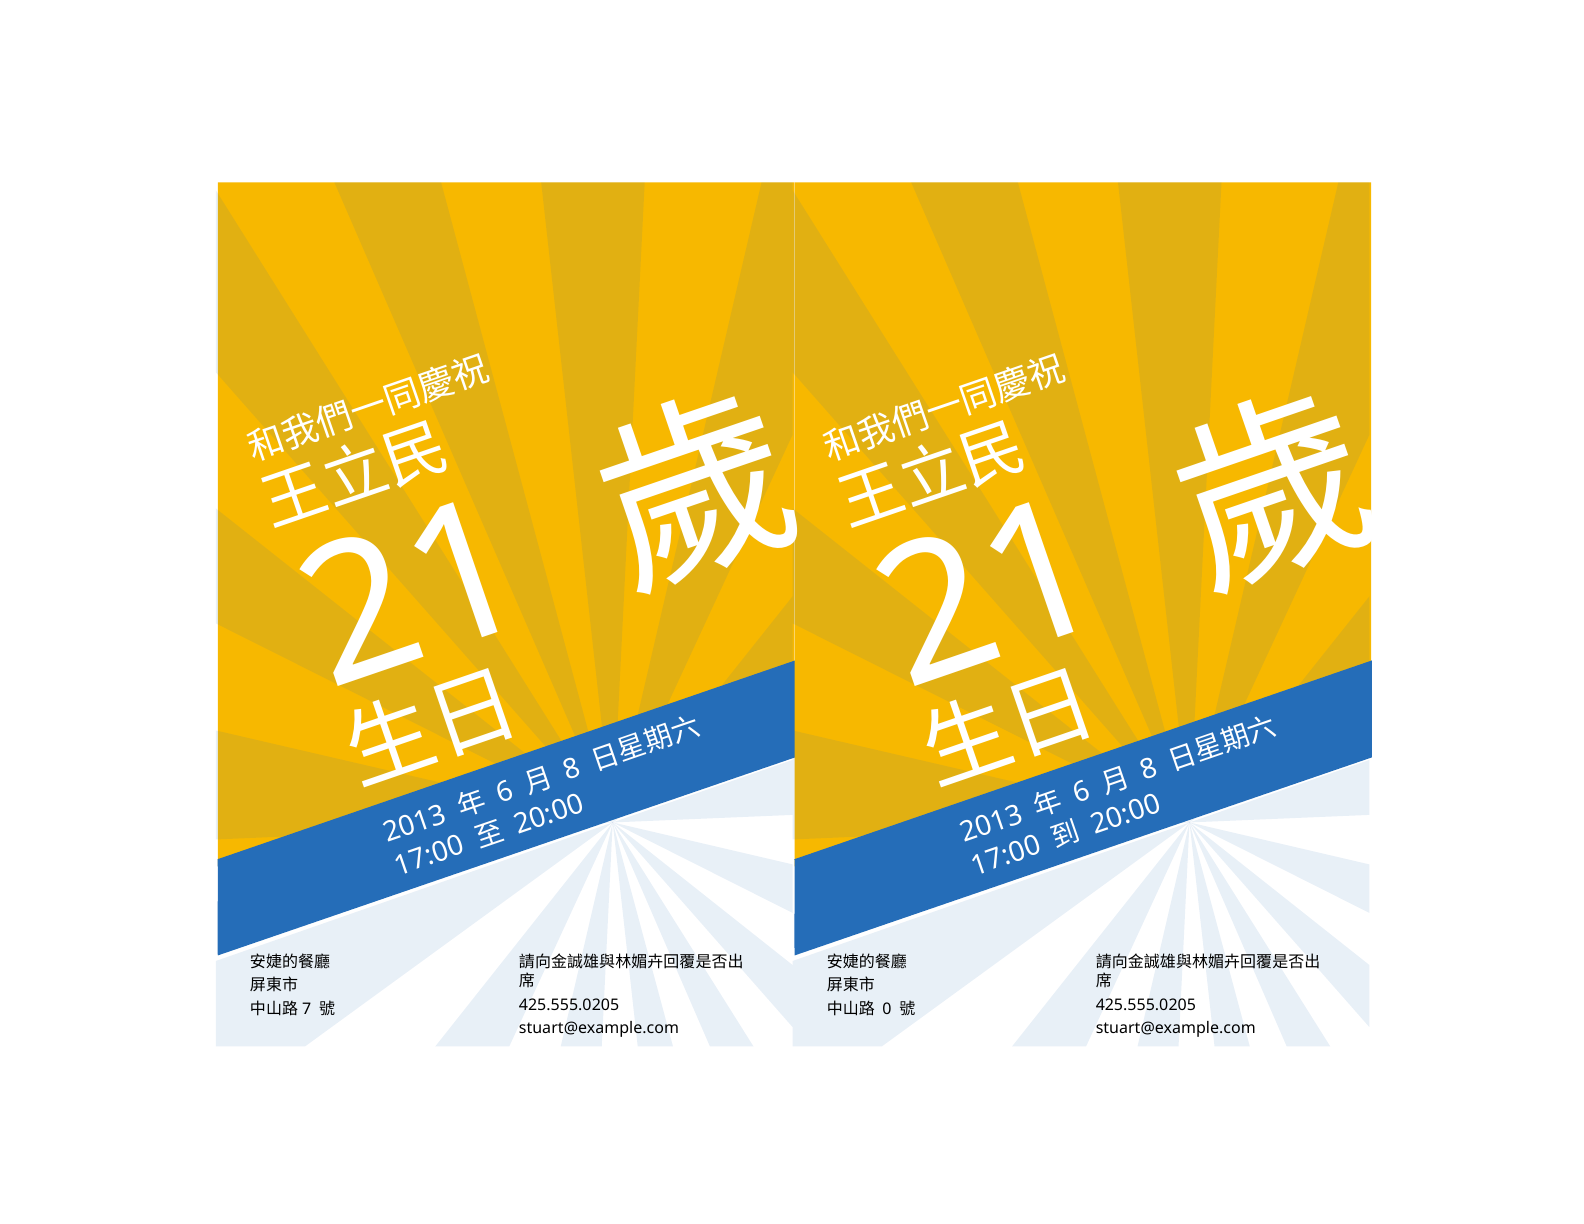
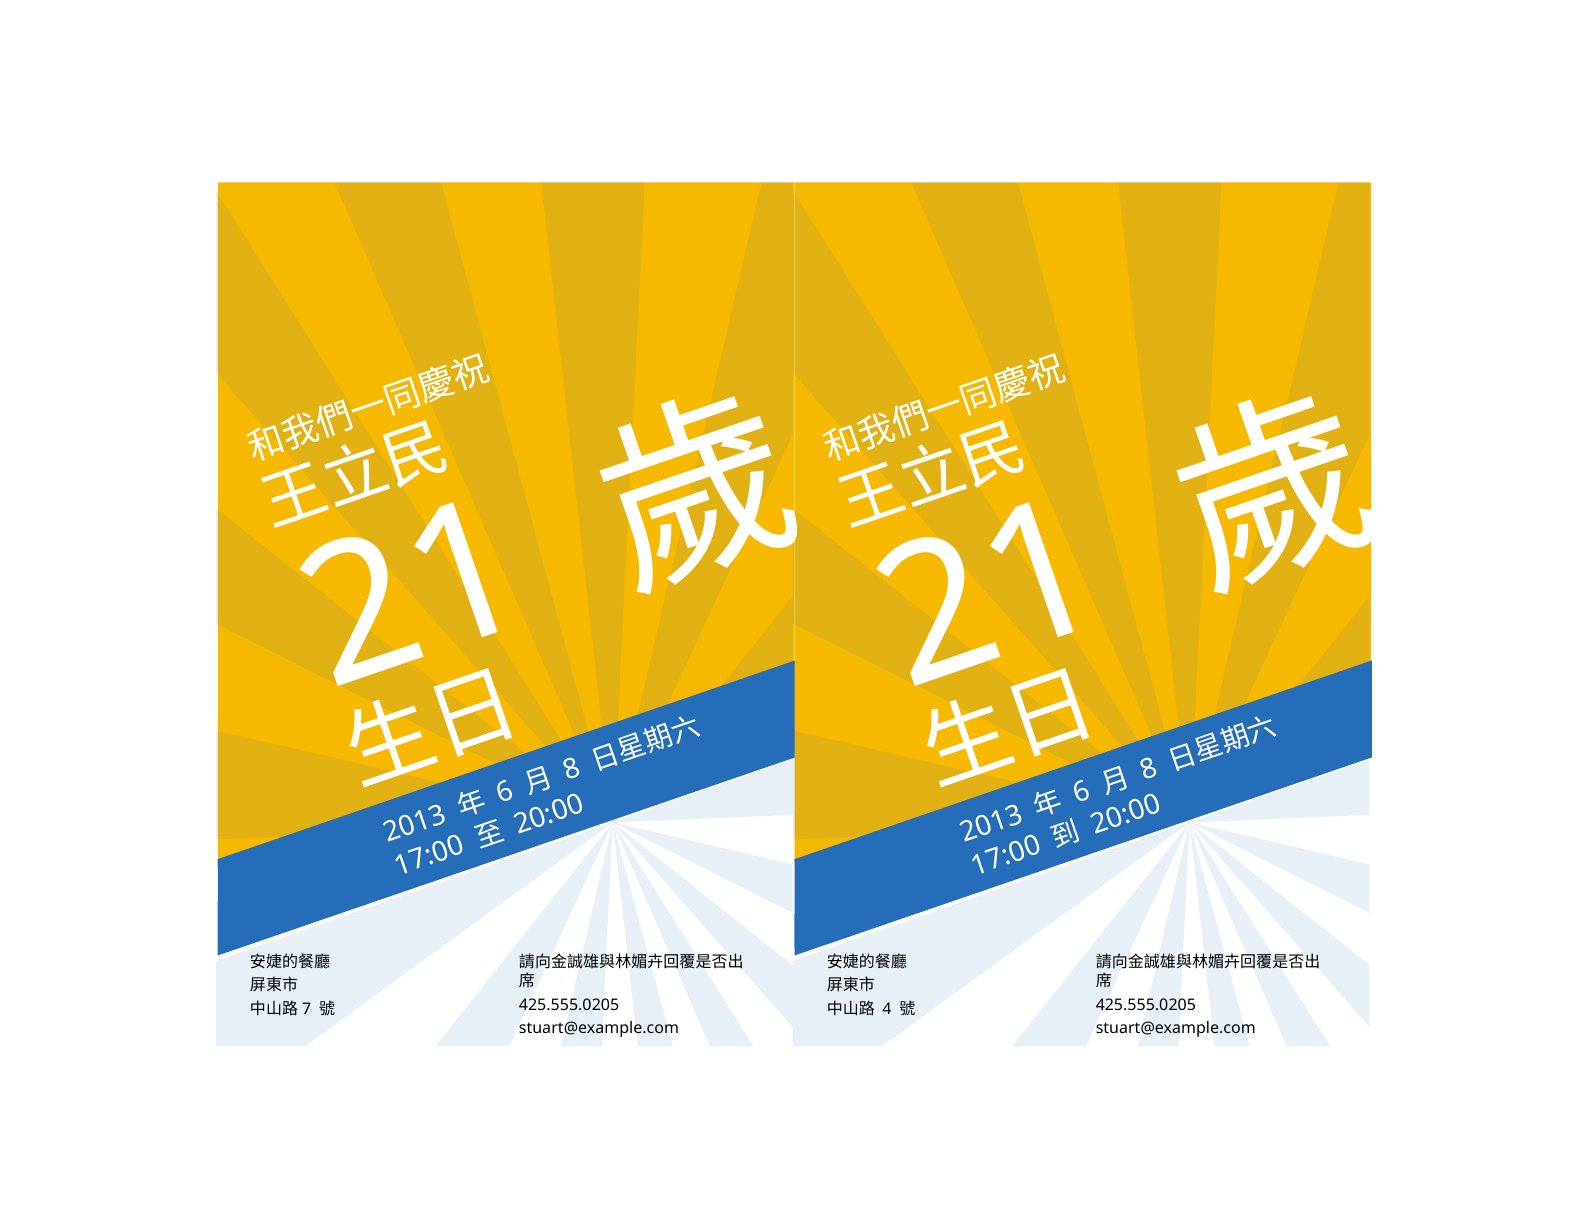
0 at (887, 1009): 0 -> 4
